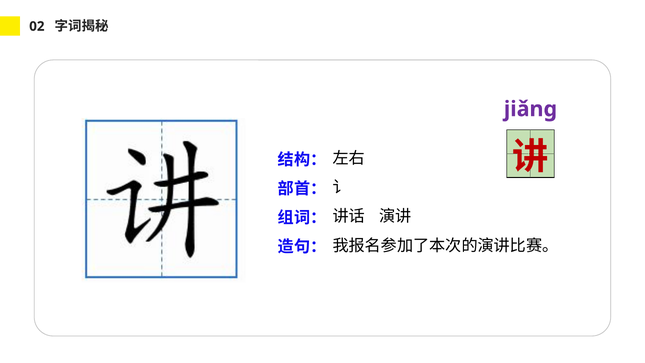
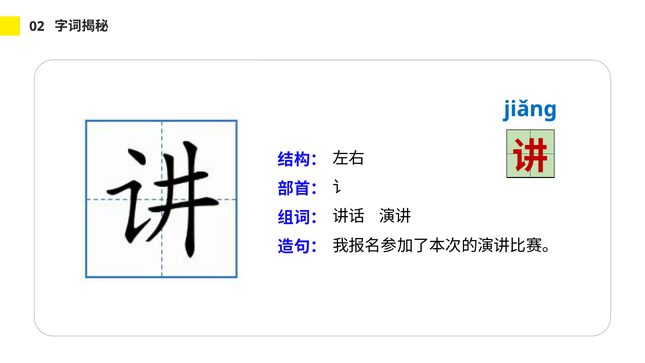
jiǎnɡ colour: purple -> blue
